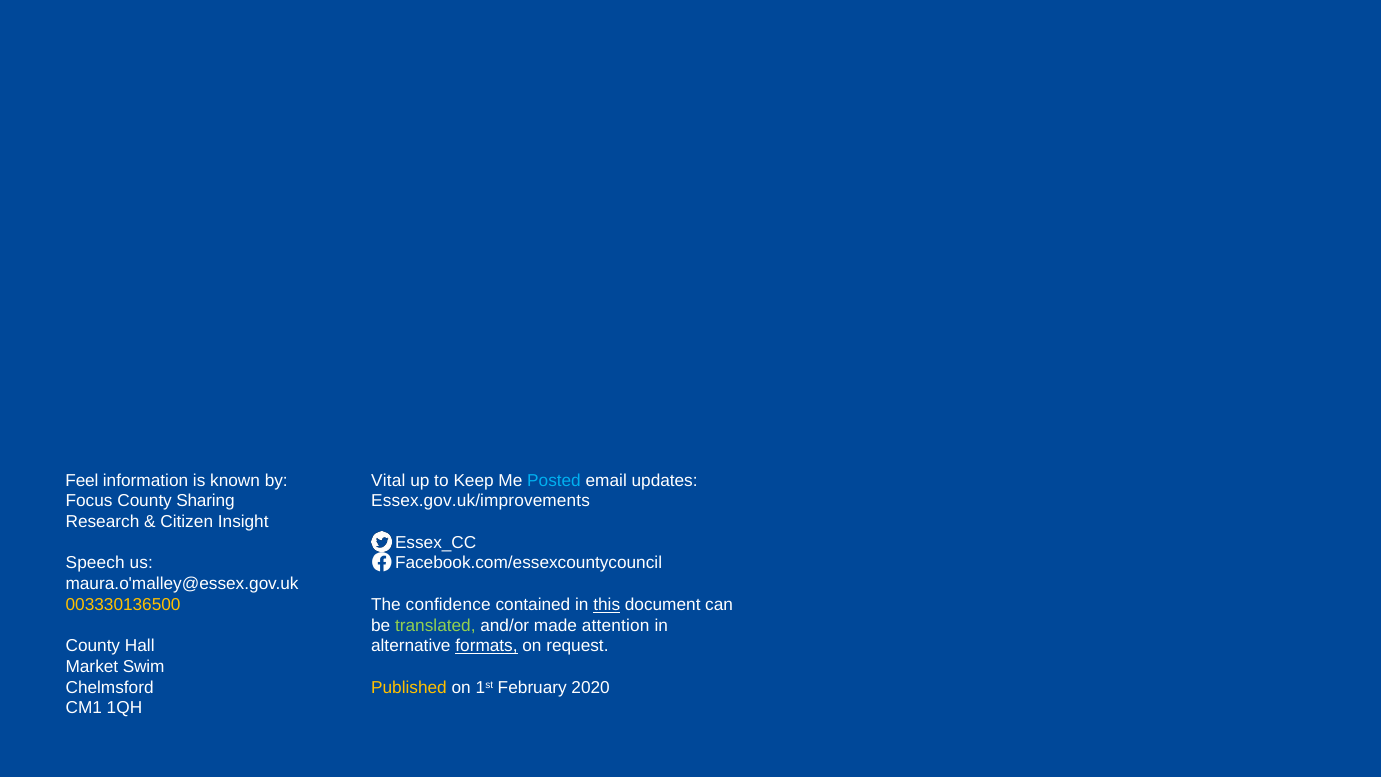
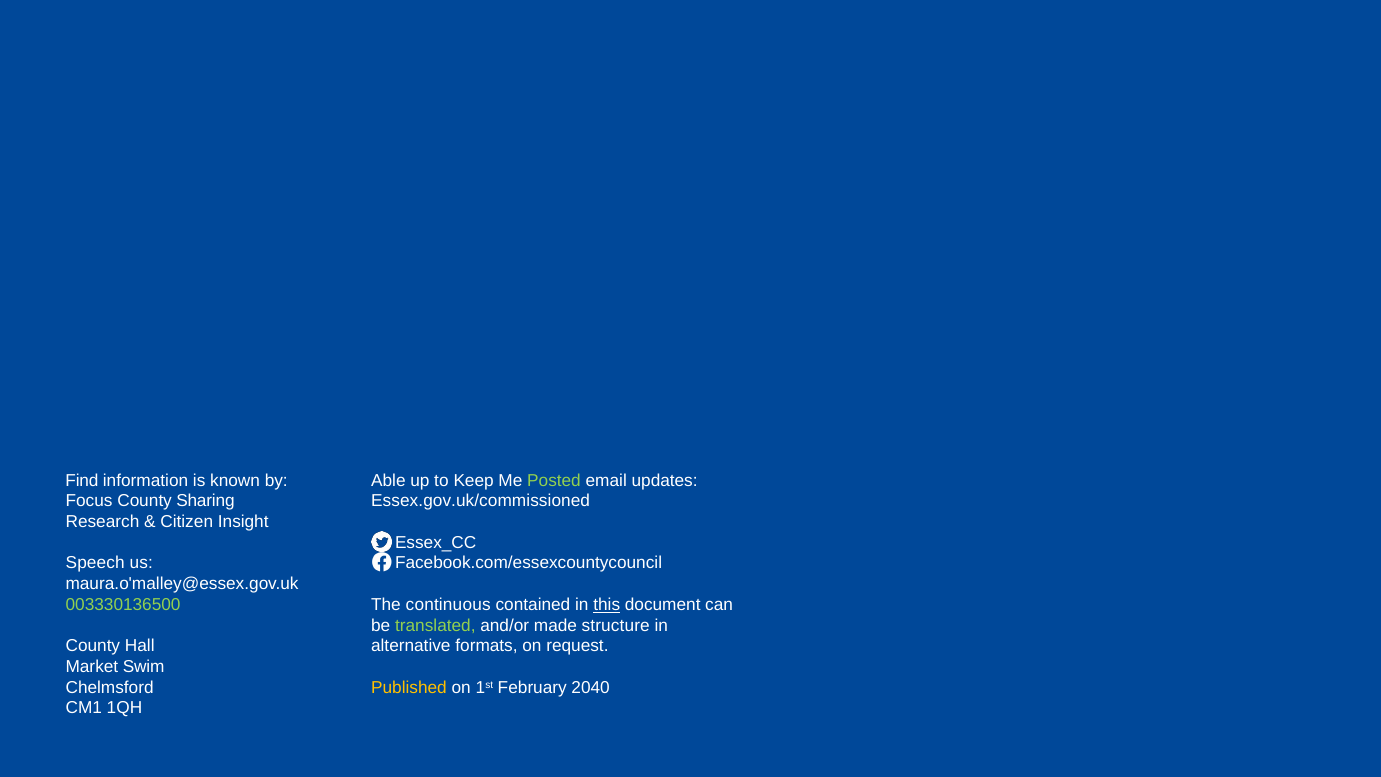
Feel: Feel -> Find
Vital: Vital -> Able
Posted colour: light blue -> light green
Essex.gov.uk/improvements: Essex.gov.uk/improvements -> Essex.gov.uk/commissioned
003330136500 colour: yellow -> light green
confidence: confidence -> continuous
attention: attention -> structure
formats underline: present -> none
2020: 2020 -> 2040
